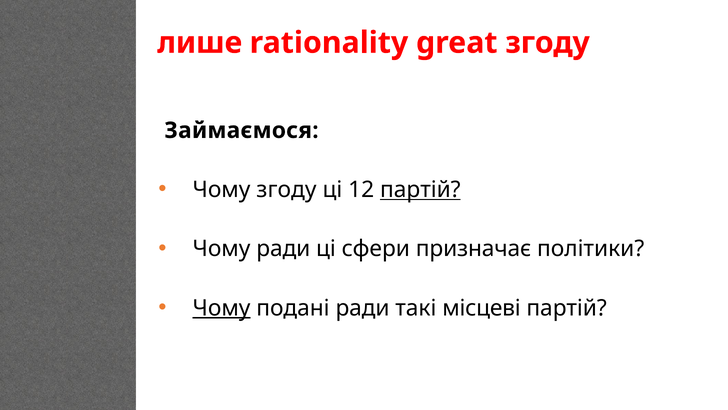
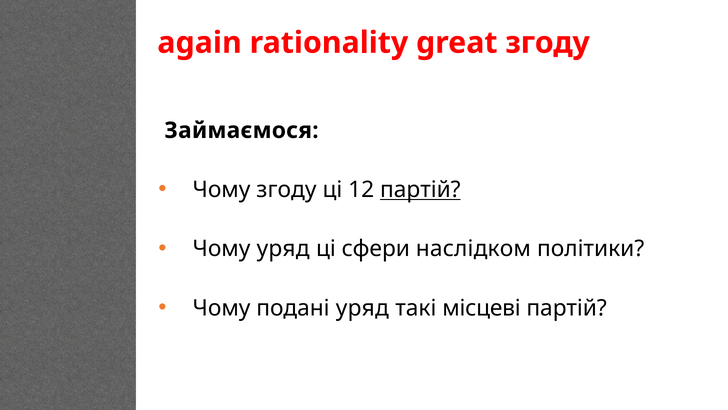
лише: лише -> again
Чому ради: ради -> уряд
призначає: призначає -> наслідком
Чому at (222, 308) underline: present -> none
подані ради: ради -> уряд
